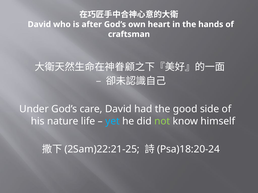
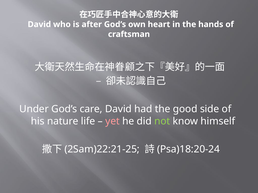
yet colour: light blue -> pink
